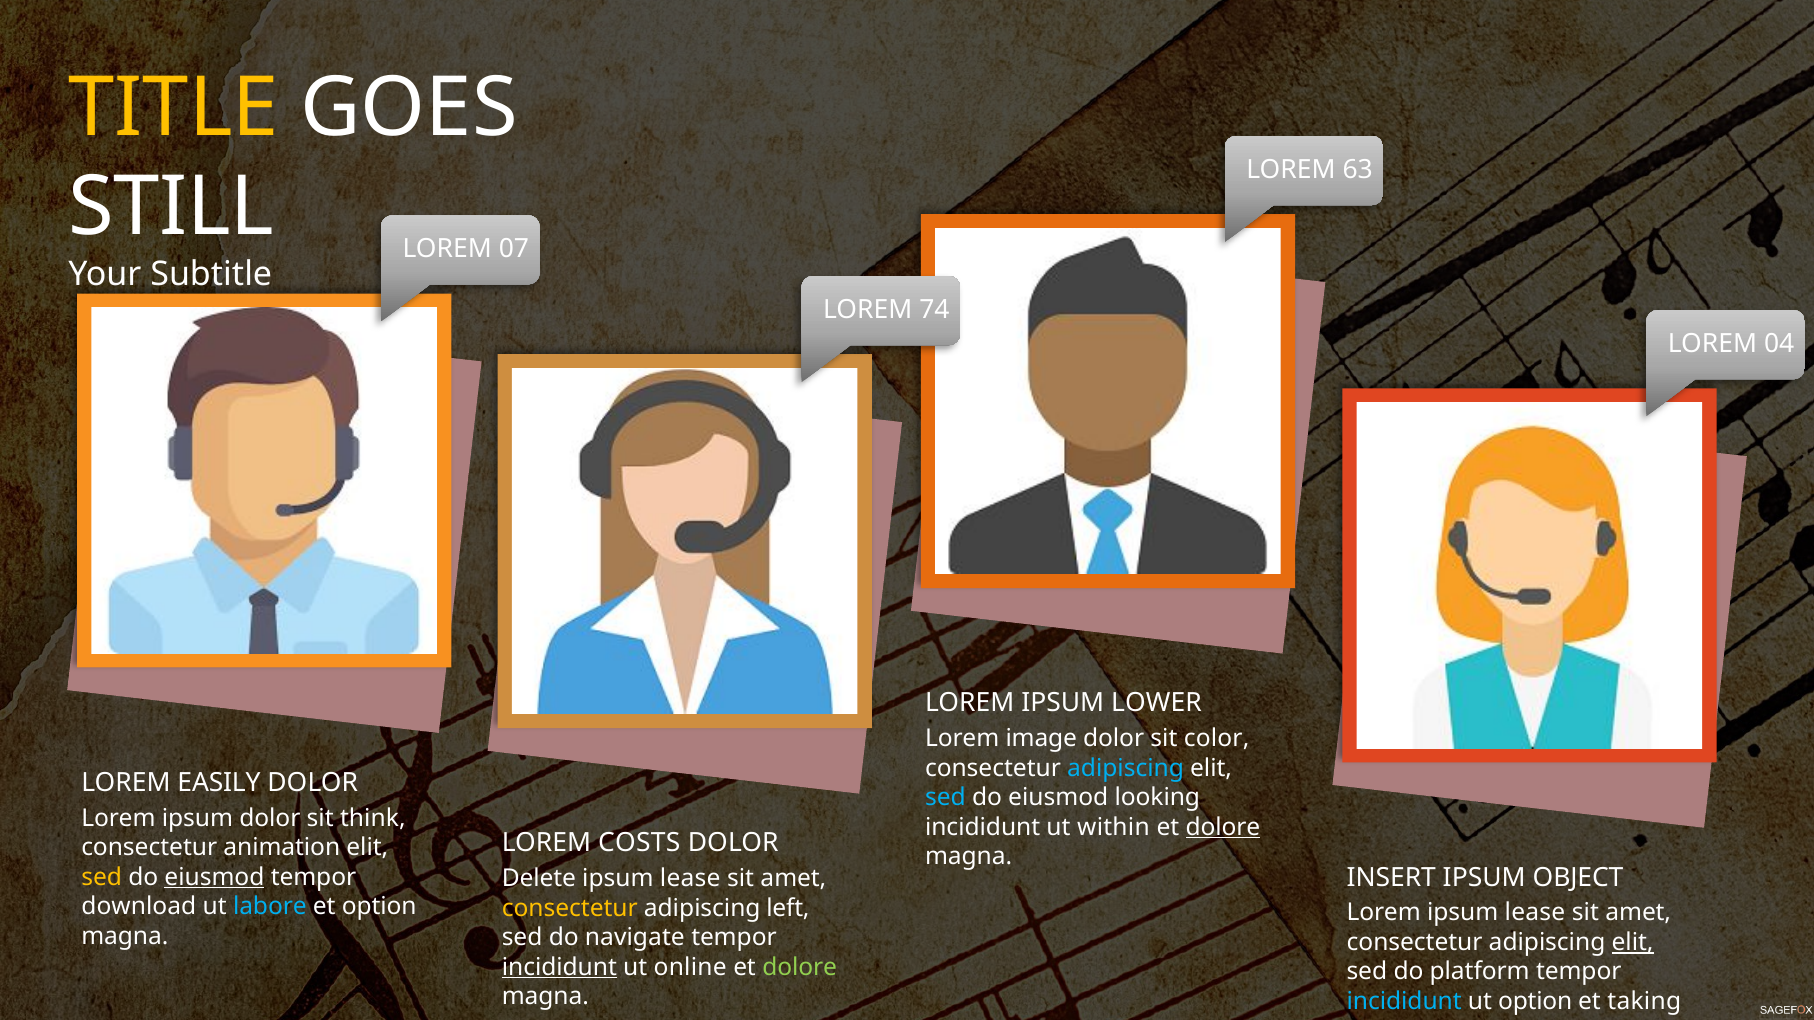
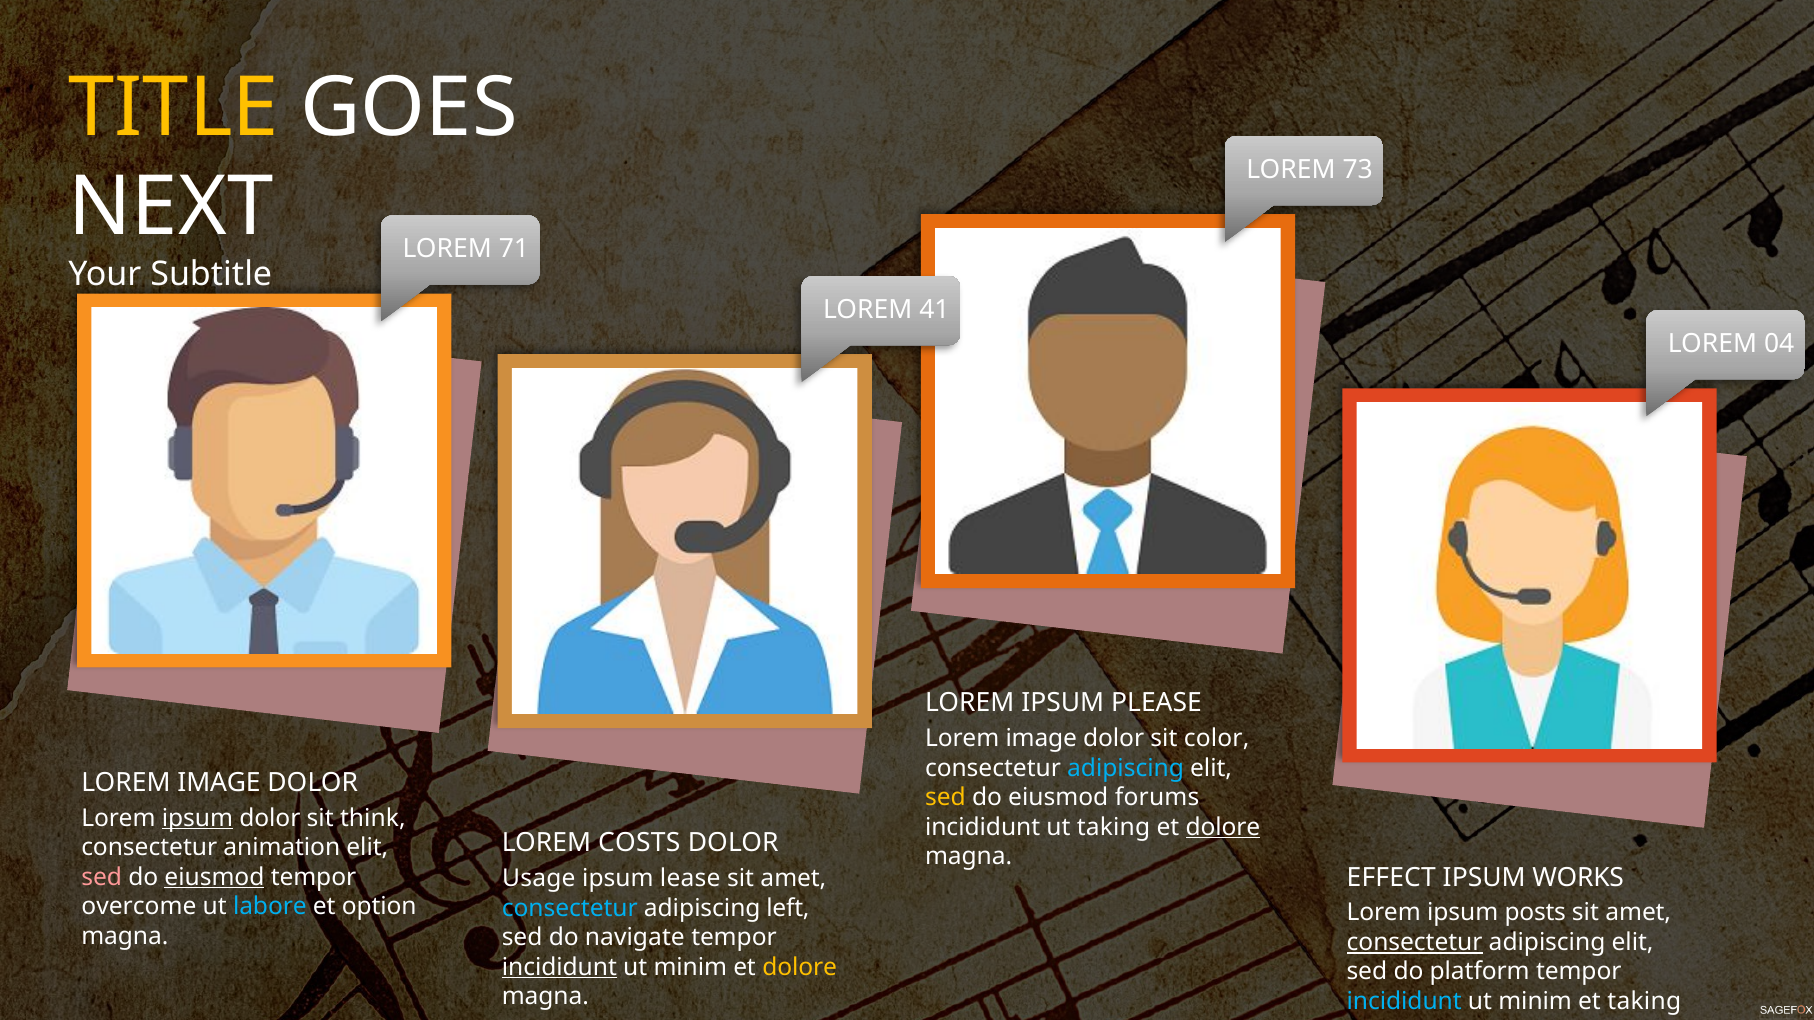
63: 63 -> 73
STILL: STILL -> NEXT
07: 07 -> 71
74: 74 -> 41
LOWER: LOWER -> PLEASE
EASILY at (219, 783): EASILY -> IMAGE
sed at (945, 798) colour: light blue -> yellow
looking: looking -> forums
ipsum at (197, 818) underline: none -> present
ut within: within -> taking
sed at (102, 877) colour: yellow -> pink
INSERT: INSERT -> EFFECT
OBJECT: OBJECT -> WORKS
Delete: Delete -> Usage
download: download -> overcome
consectetur at (570, 909) colour: yellow -> light blue
Lorem ipsum lease: lease -> posts
consectetur at (1415, 943) underline: none -> present
elit at (1633, 943) underline: present -> none
online at (690, 968): online -> minim
dolore at (800, 968) colour: light green -> yellow
option at (1535, 1002): option -> minim
